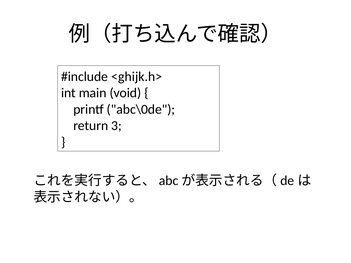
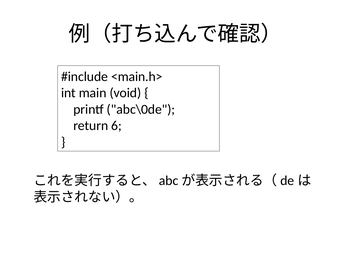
<ghijk.h>: <ghijk.h> -> <main.h>
3: 3 -> 6
